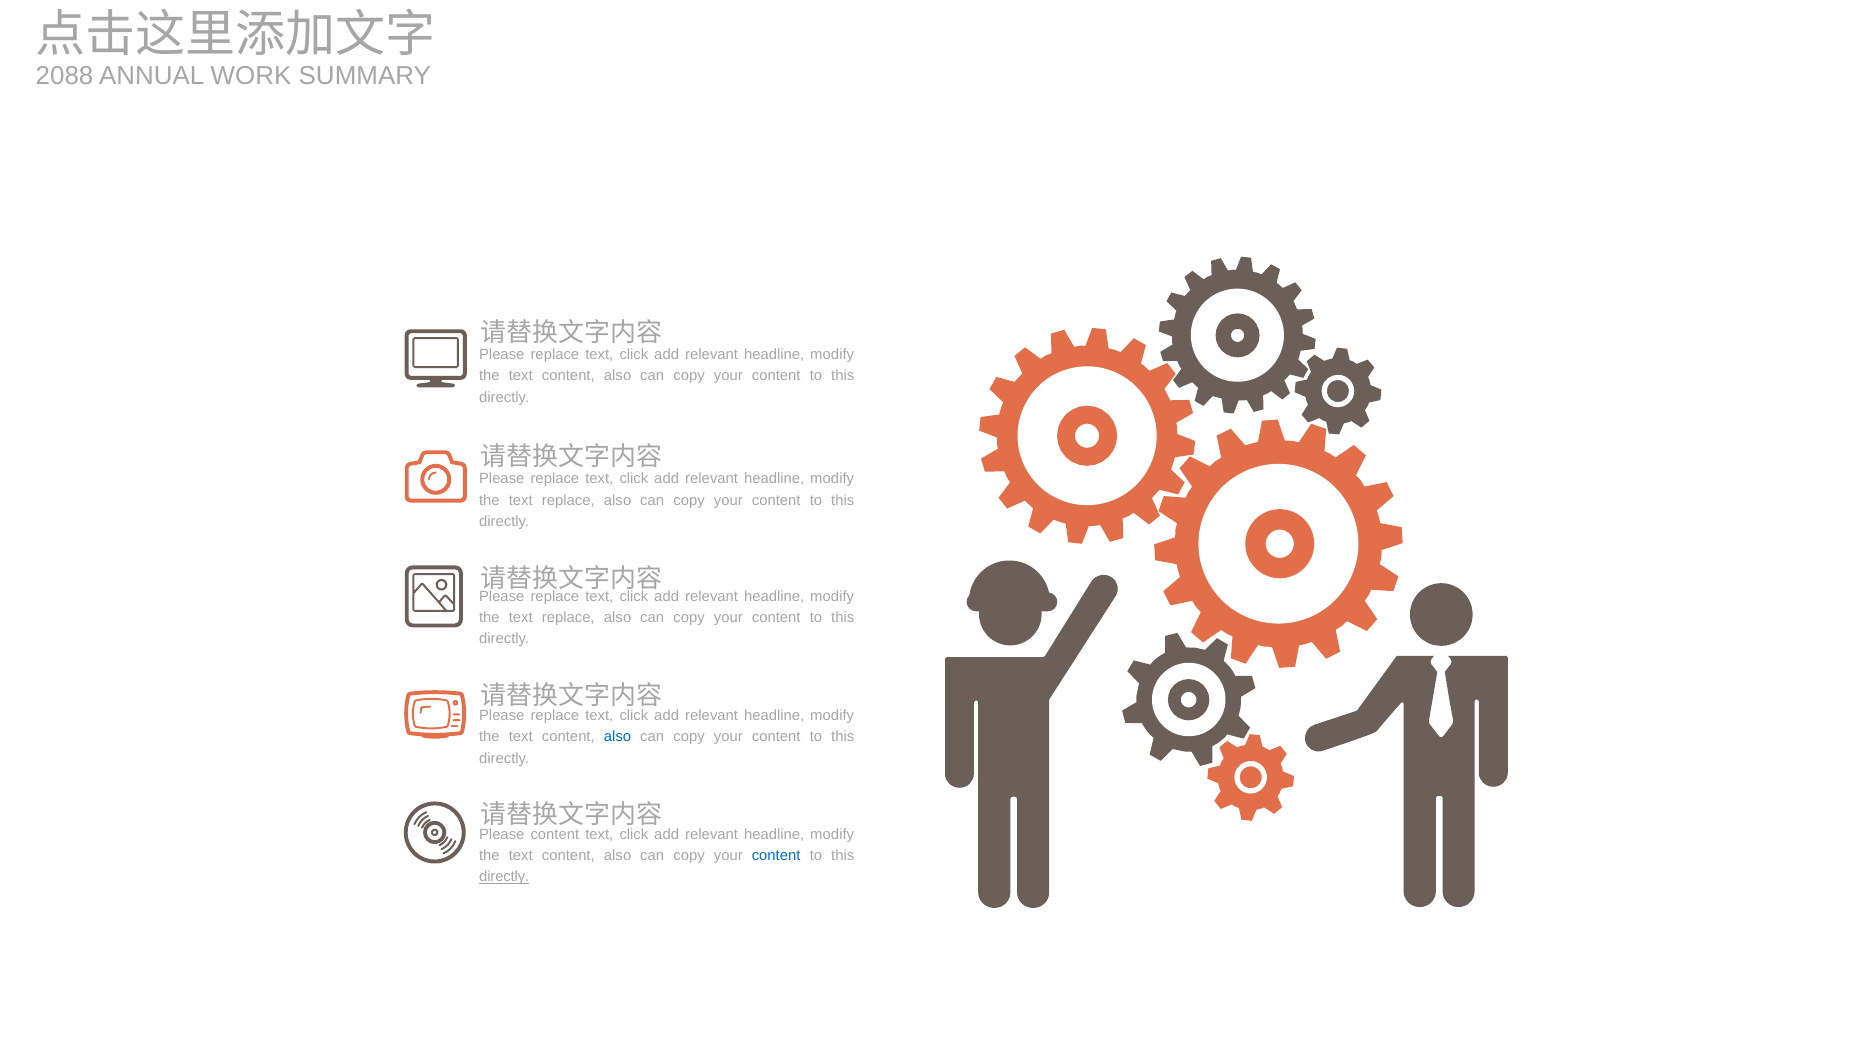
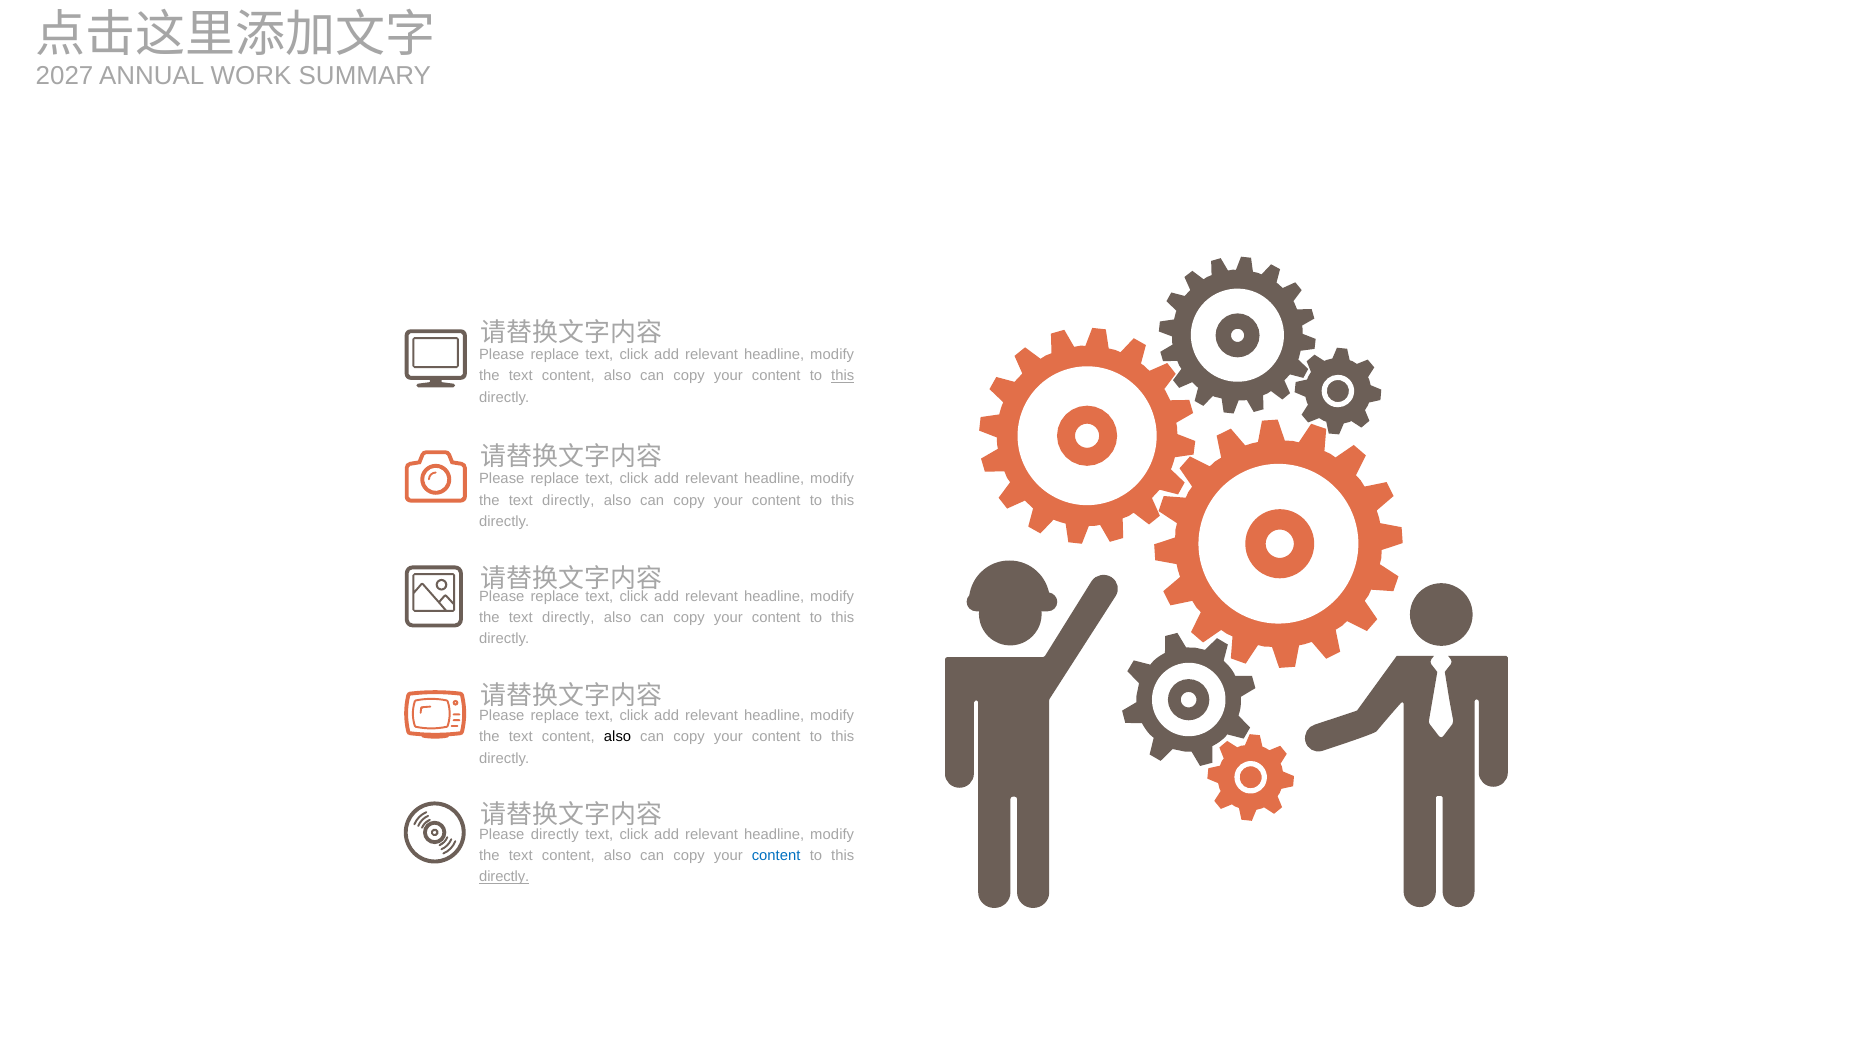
2088: 2088 -> 2027
this at (843, 376) underline: none -> present
replace at (568, 500): replace -> directly
replace at (568, 618): replace -> directly
also at (618, 737) colour: blue -> black
Please content: content -> directly
